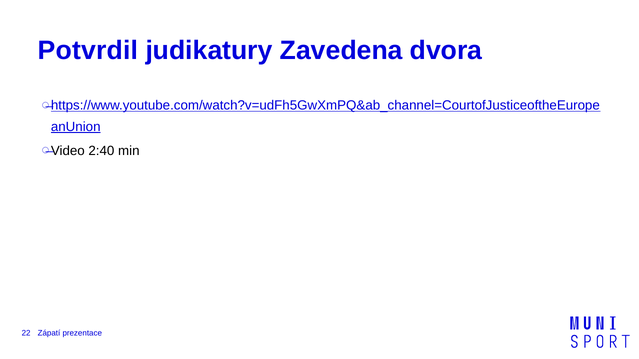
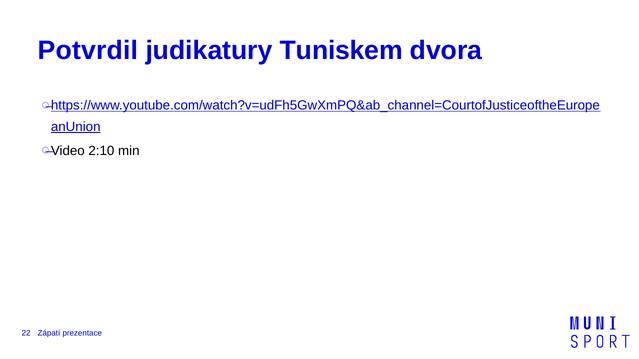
Zavedena: Zavedena -> Tuniskem
2:40: 2:40 -> 2:10
